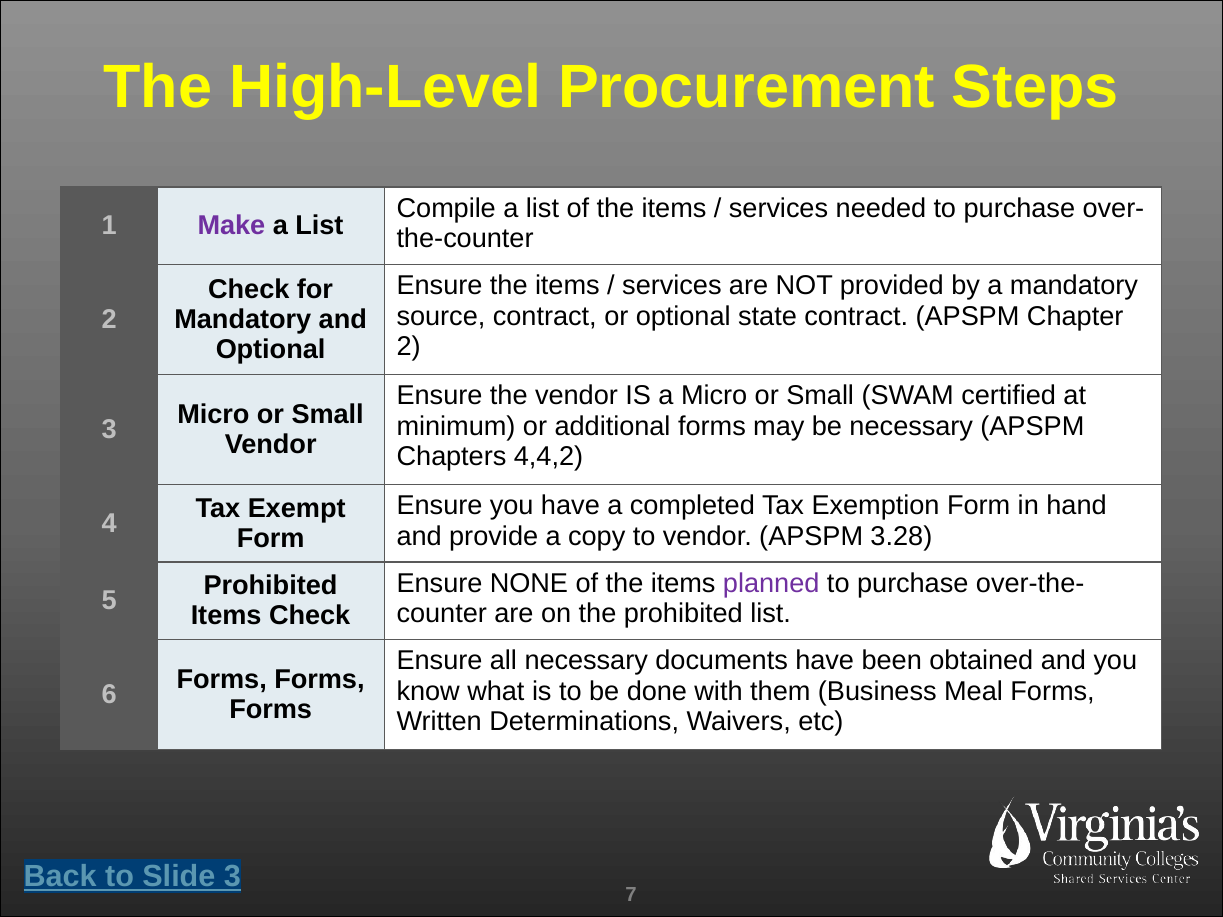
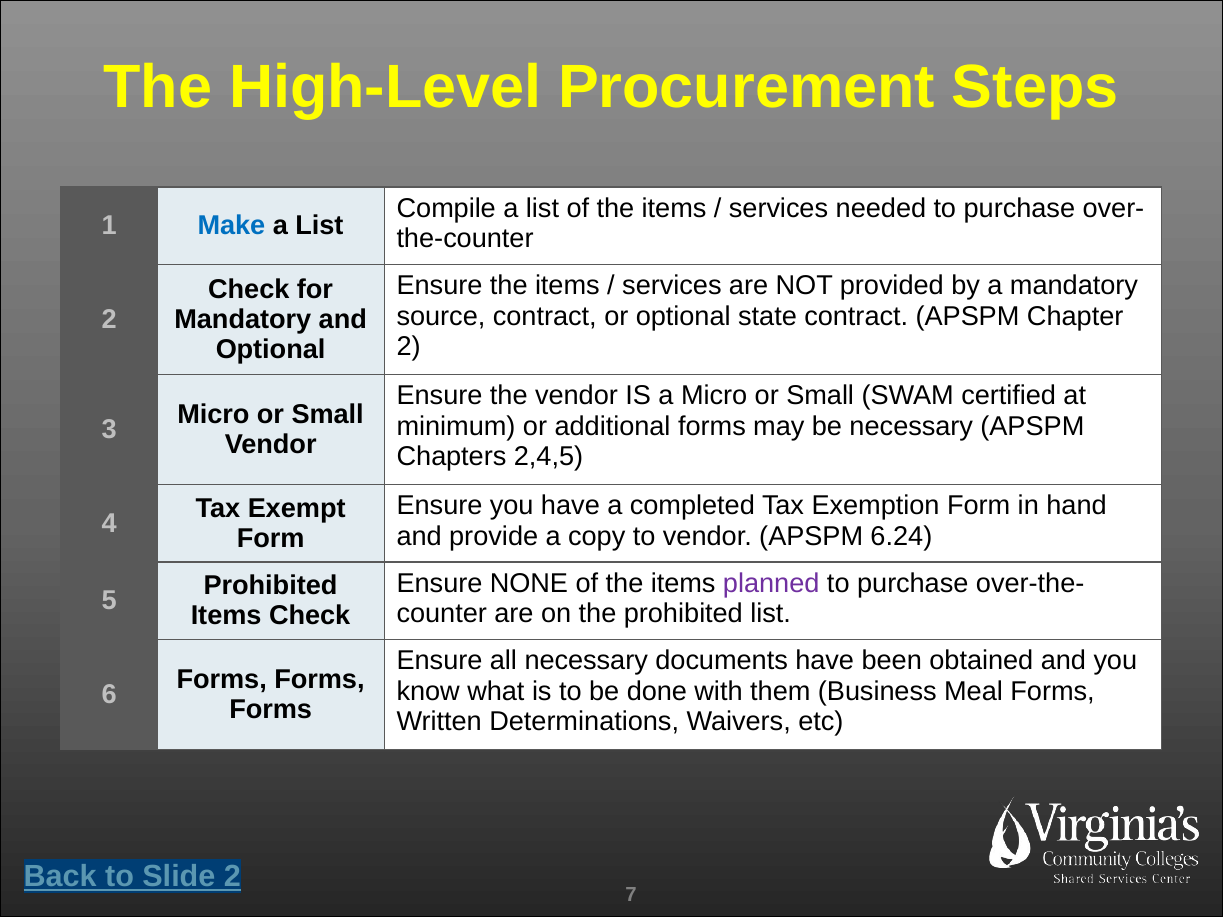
Make colour: purple -> blue
4,4,2: 4,4,2 -> 2,4,5
3.28: 3.28 -> 6.24
Slide 3: 3 -> 2
